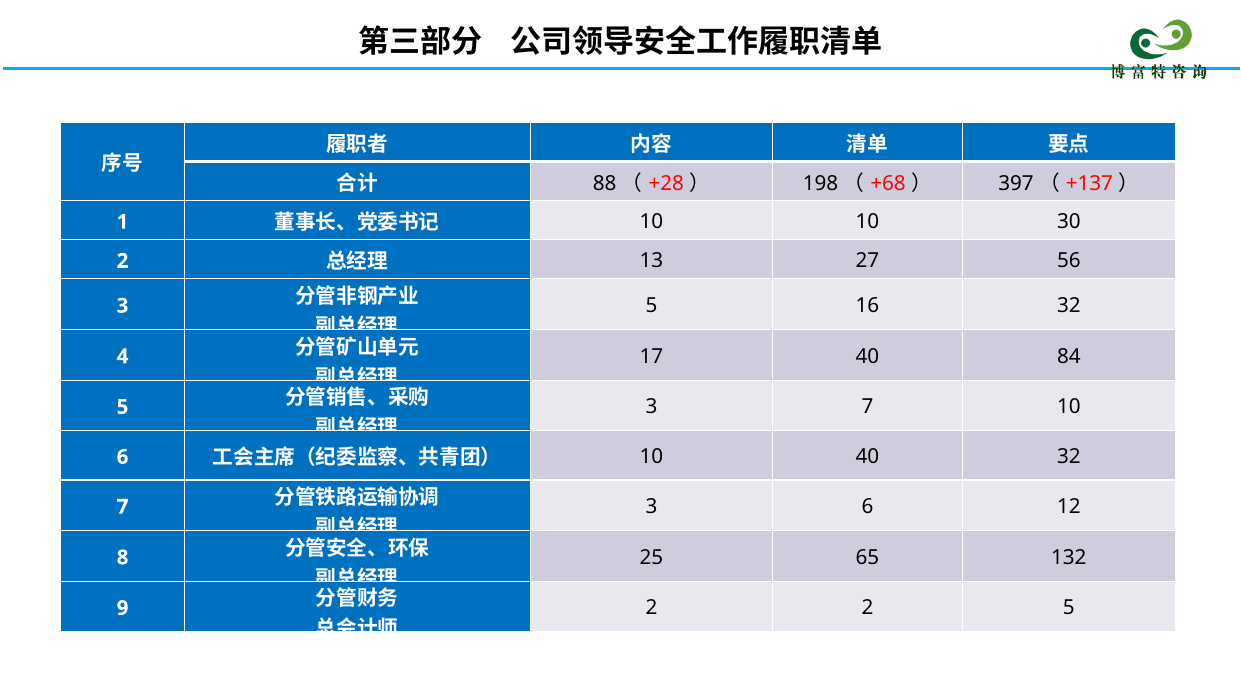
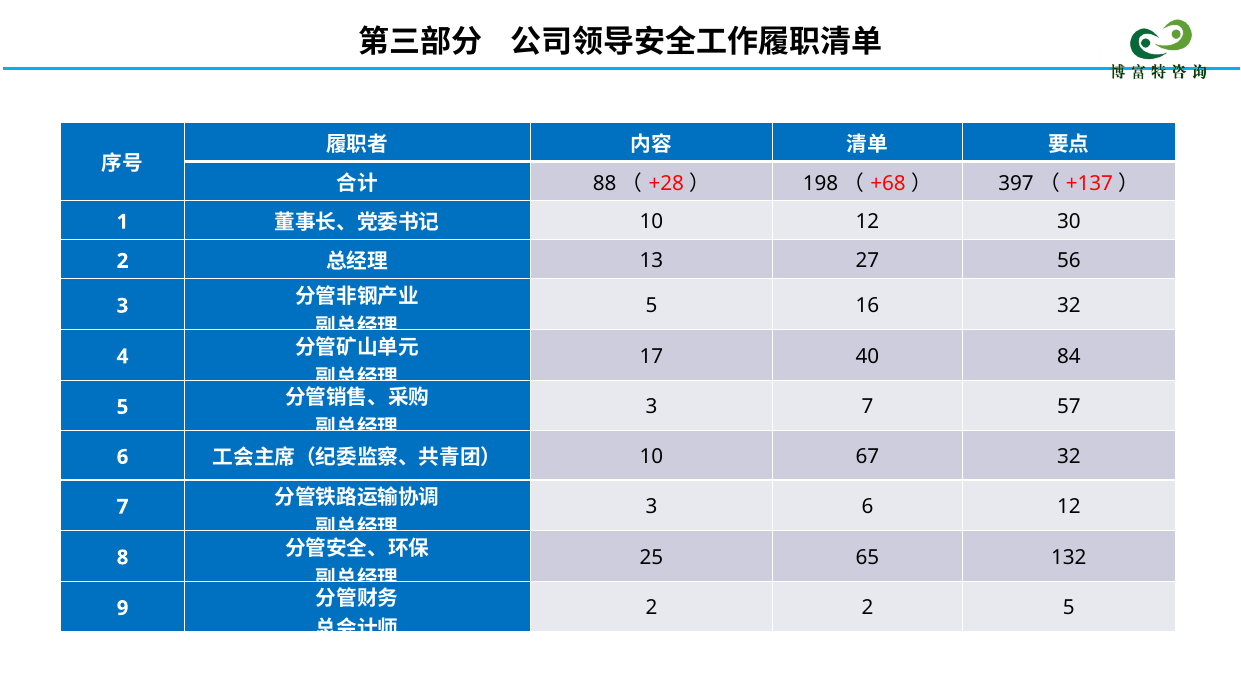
10 10: 10 -> 12
7 10: 10 -> 57
10 40: 40 -> 67
